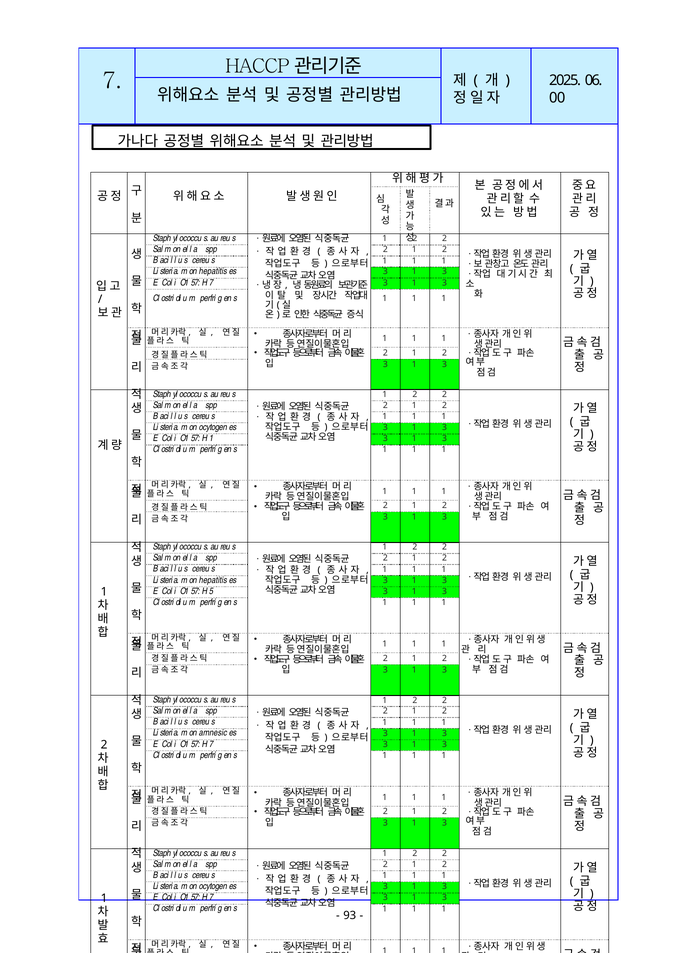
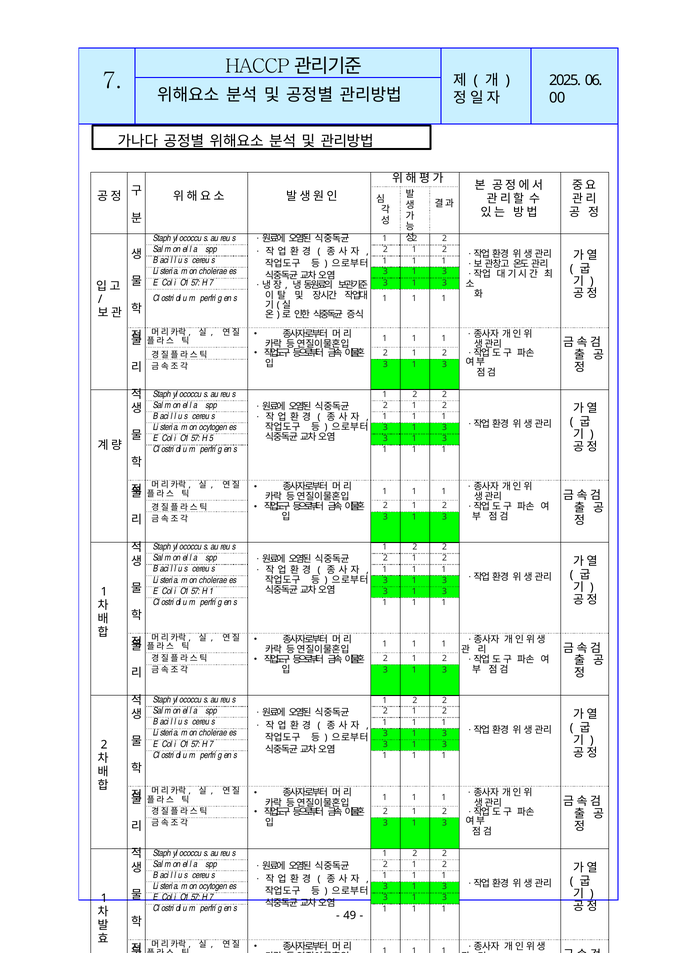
hepatitis at (213, 271): hepatitis -> cholerae
H 1: 1 -> 5
hepatitis at (213, 580): hepatitis -> cholerae
H 5: 5 -> 1
amnesic at (213, 733): amnesic -> cholerae
93: 93 -> 49
